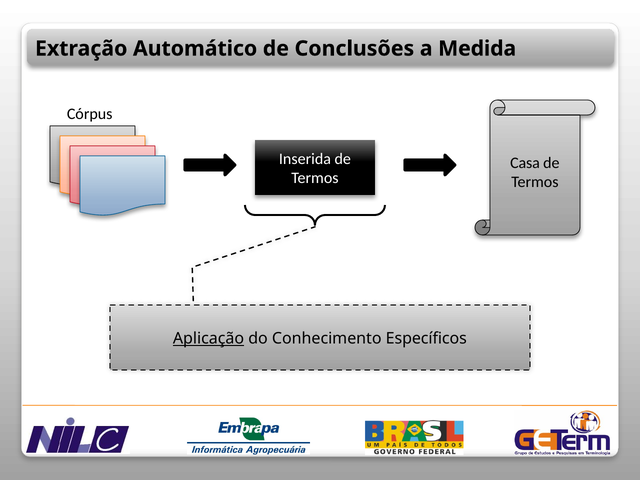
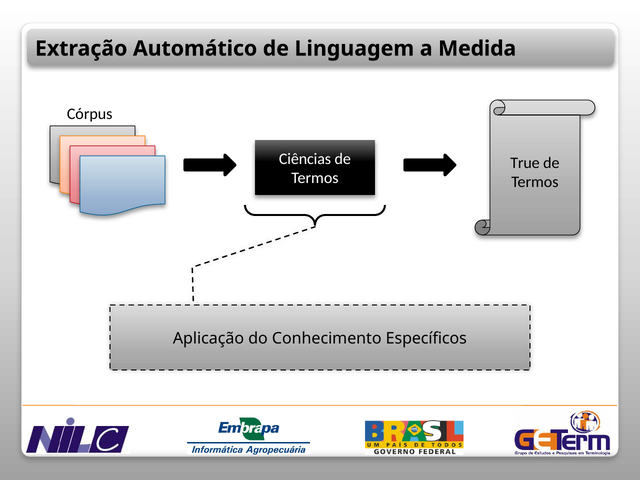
Conclusões: Conclusões -> Linguagem
Inserida: Inserida -> Ciências
Casa: Casa -> True
Aplicação underline: present -> none
